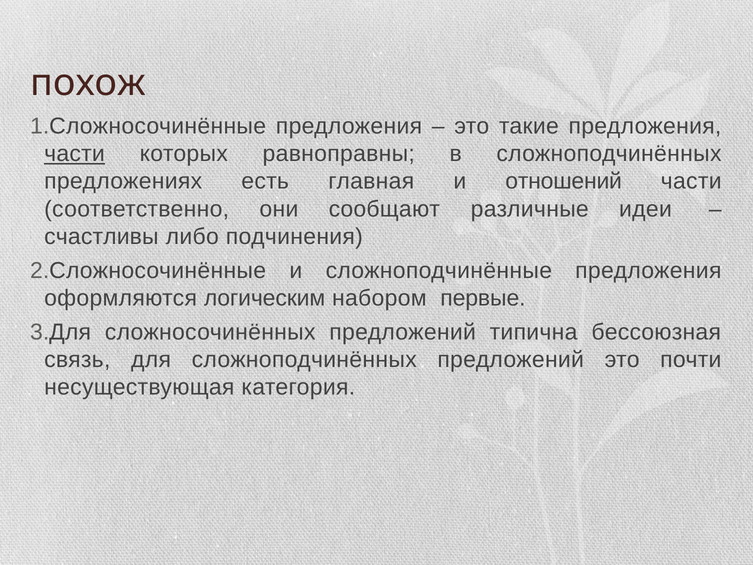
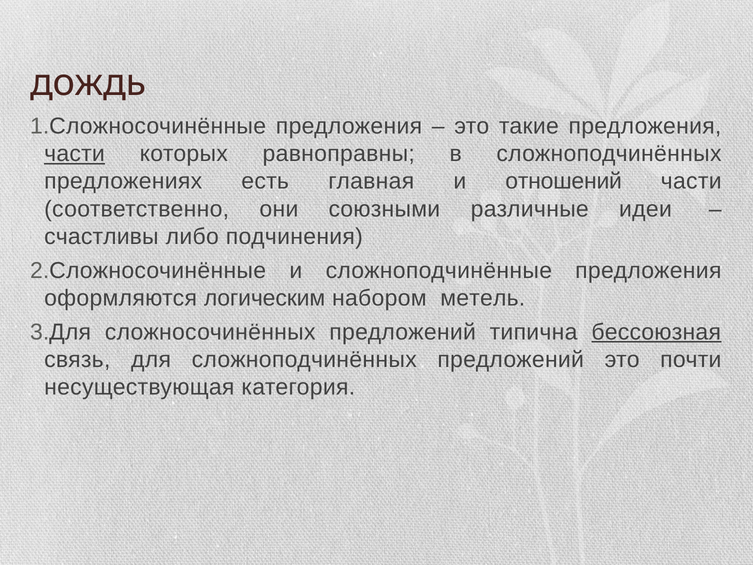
похож: похож -> дождь
сообщают: сообщают -> союзными
первые: первые -> метель
бессоюзная underline: none -> present
